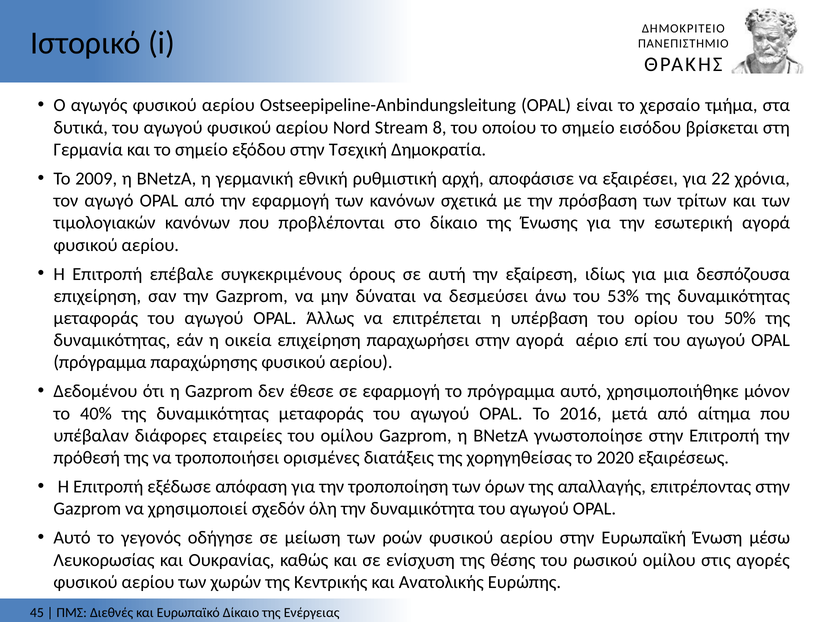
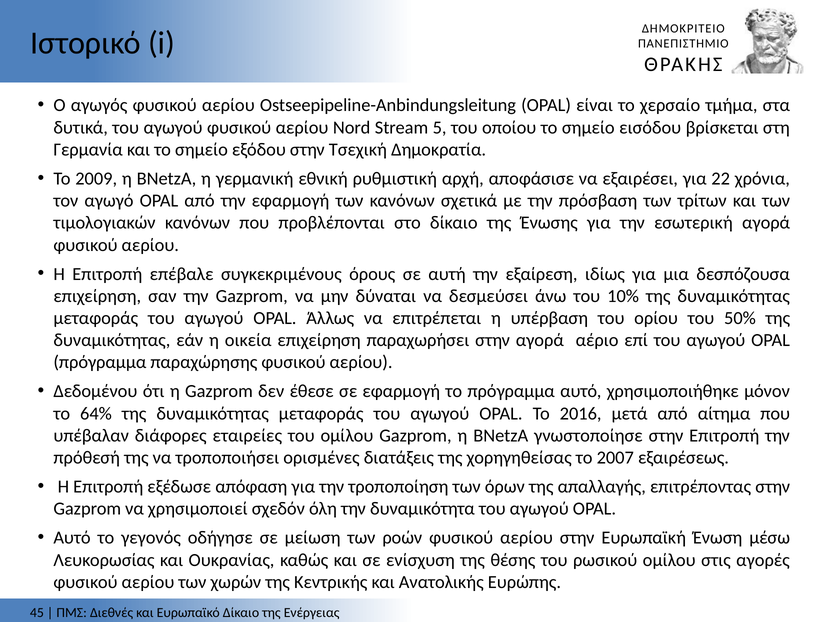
8: 8 -> 5
53%: 53% -> 10%
40%: 40% -> 64%
2020: 2020 -> 2007
